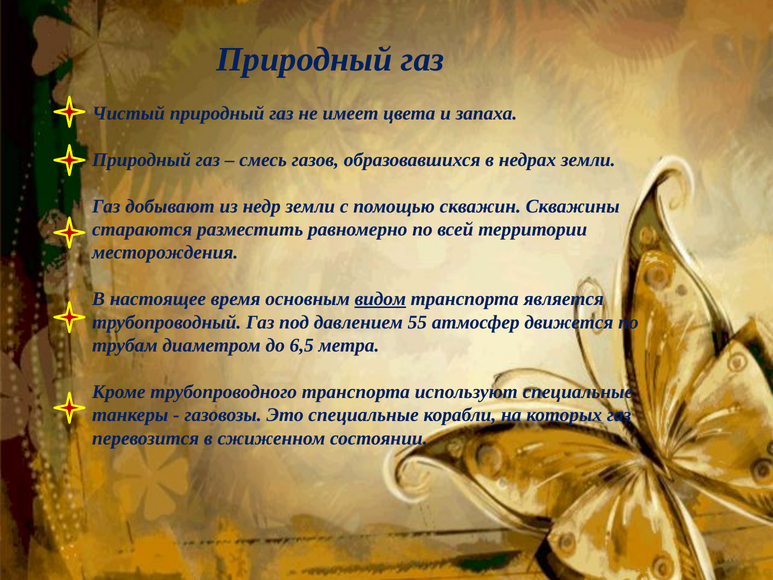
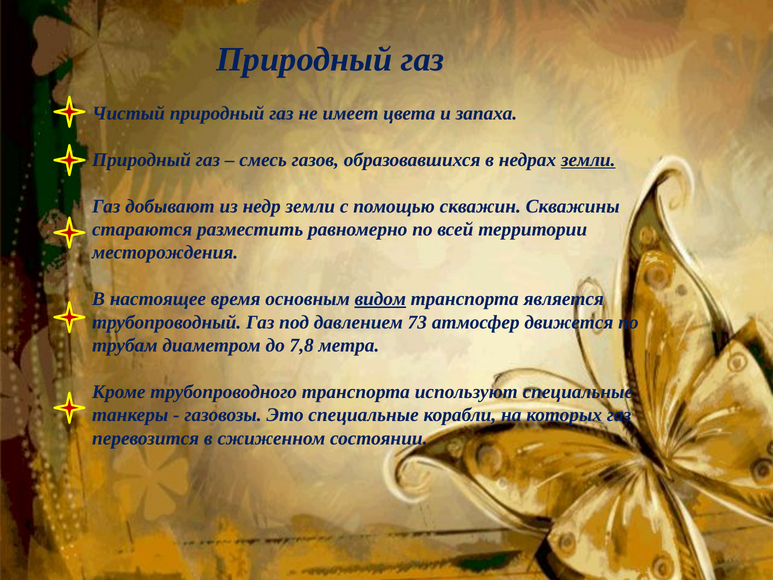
земли at (588, 160) underline: none -> present
55: 55 -> 73
6,5: 6,5 -> 7,8
